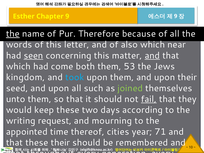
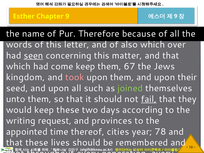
the at (13, 34) underline: present -> none
near: near -> over
and at (152, 56) underline: present -> none
come both: both -> keep
53: 53 -> 67
took colour: light blue -> pink
mourning: mourning -> provinces
71: 71 -> 78
these their: their -> lives
